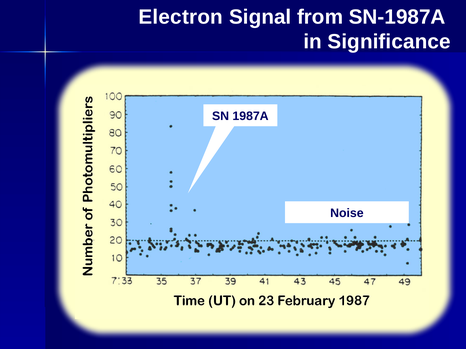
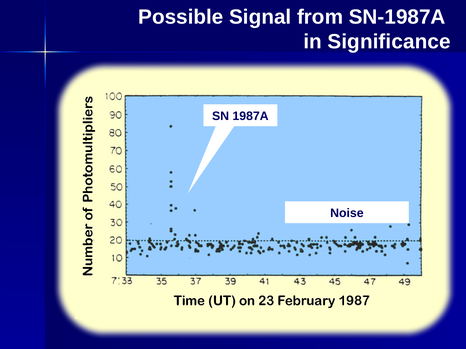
Electron: Electron -> Possible
